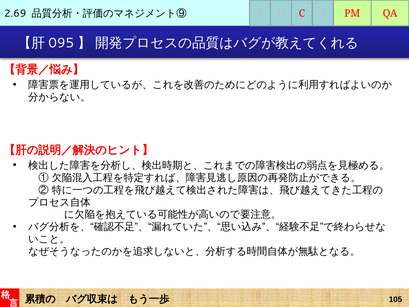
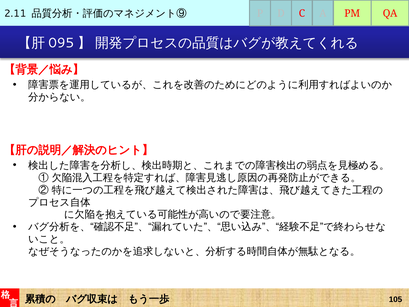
2.69: 2.69 -> 2.11
